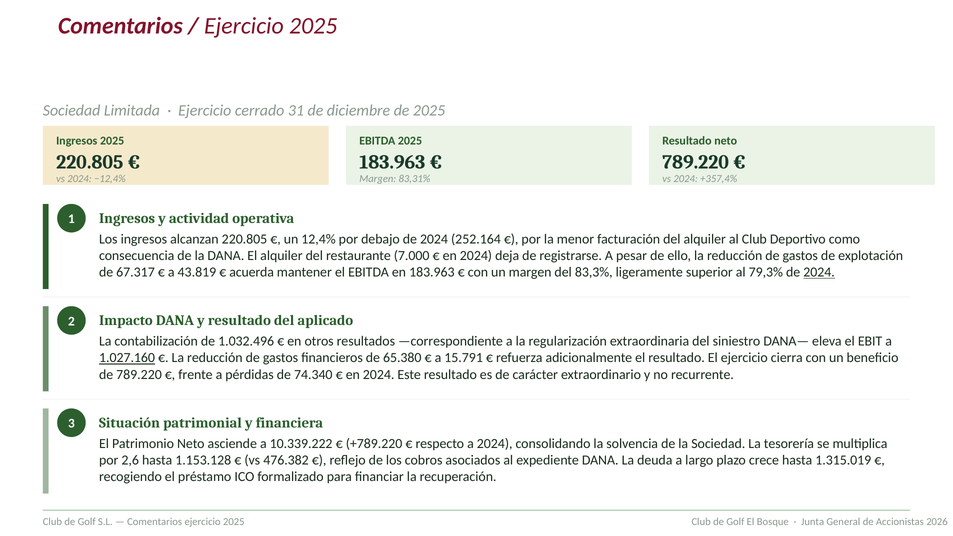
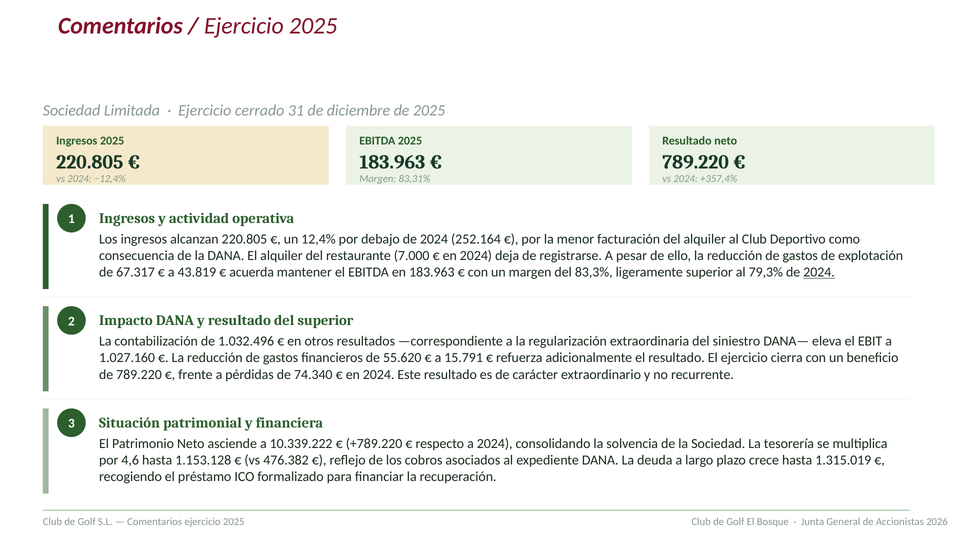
del aplicado: aplicado -> superior
1.027.160 underline: present -> none
65.380: 65.380 -> 55.620
2,6: 2,6 -> 4,6
